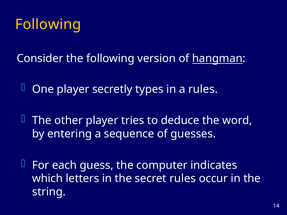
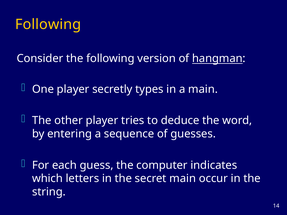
a rules: rules -> main
secret rules: rules -> main
